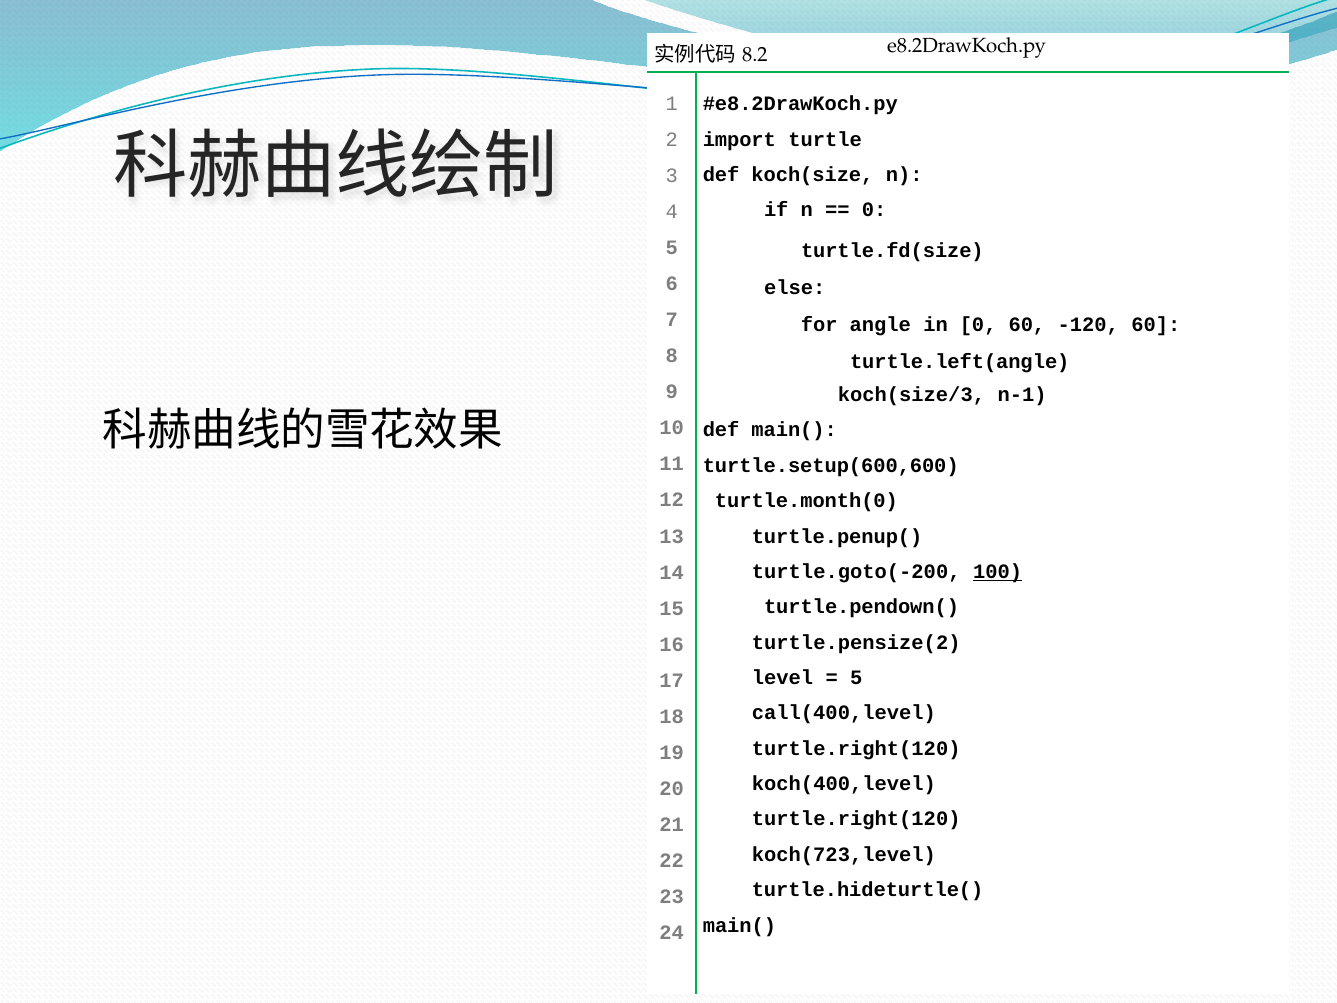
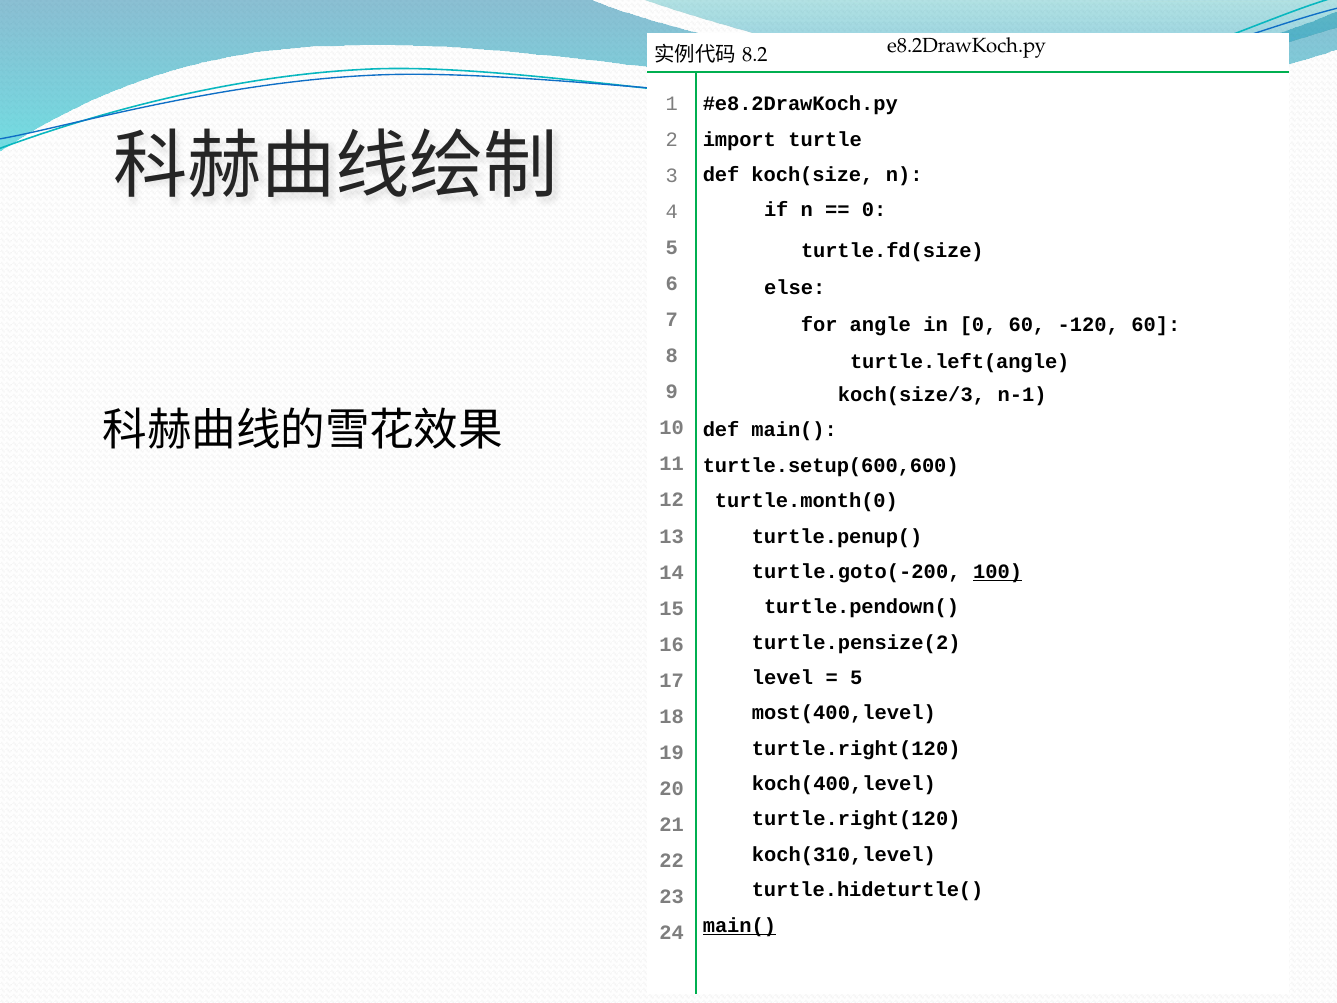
call(400,level: call(400,level -> most(400,level
koch(723,level: koch(723,level -> koch(310,level
main( at (739, 926) underline: none -> present
